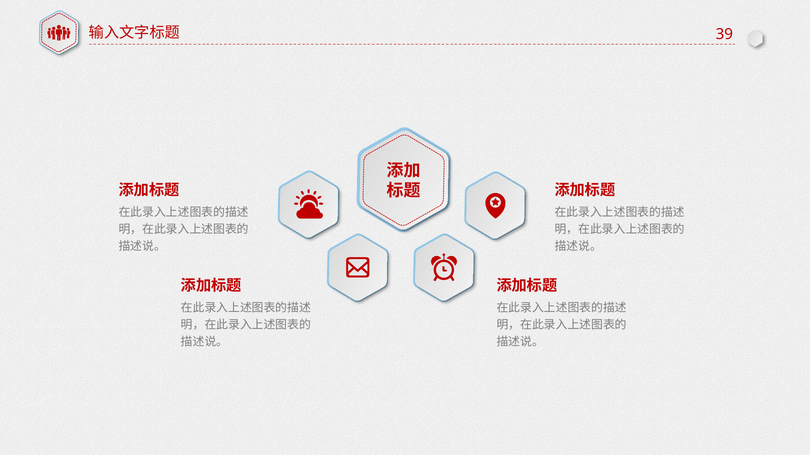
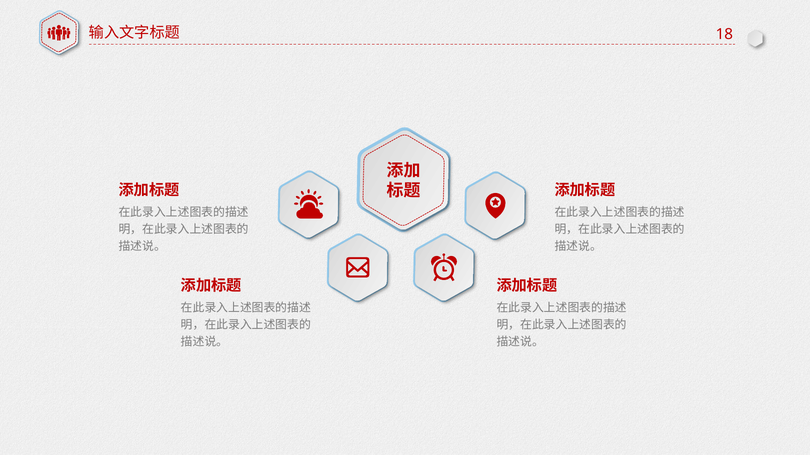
39: 39 -> 18
